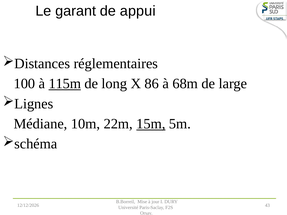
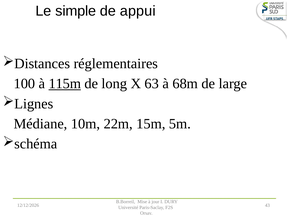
garant: garant -> simple
86: 86 -> 63
15m underline: present -> none
